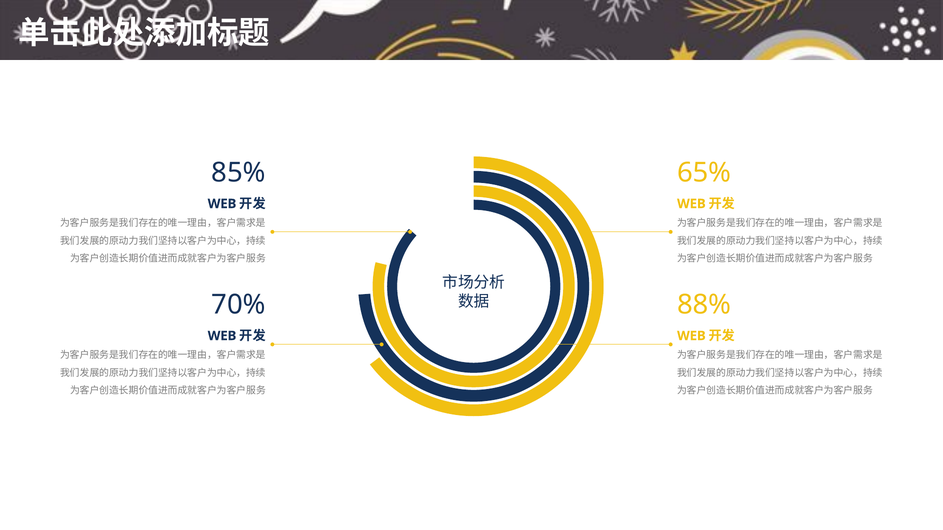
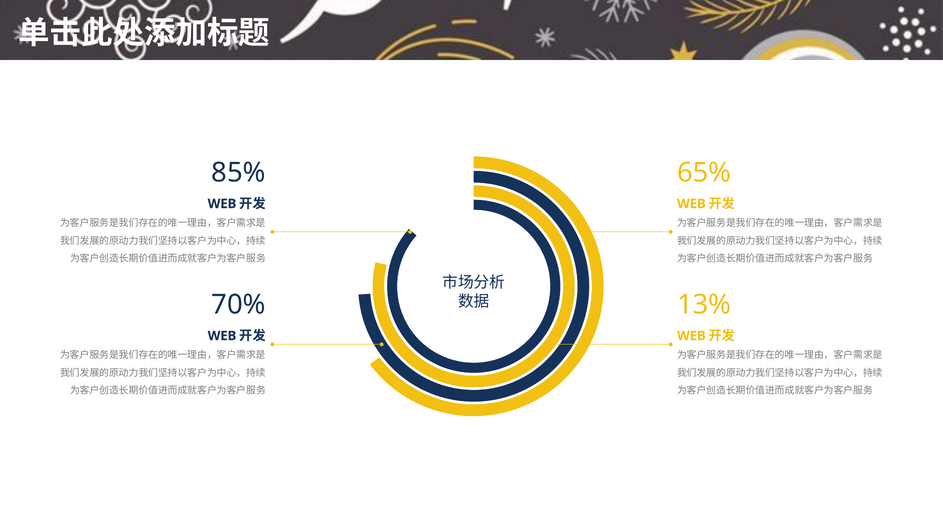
88%: 88% -> 13%
